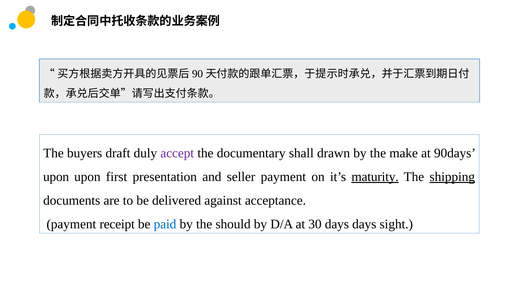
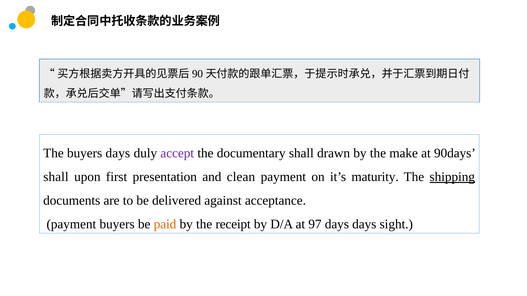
buyers draft: draft -> days
upon at (56, 177): upon -> shall
seller: seller -> clean
maturity underline: present -> none
payment receipt: receipt -> buyers
paid colour: blue -> orange
should: should -> receipt
30: 30 -> 97
